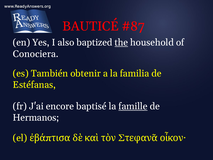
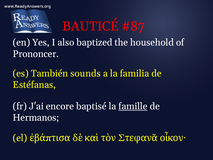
the underline: present -> none
Conociera: Conociera -> Prononcer
obtenir: obtenir -> sounds
